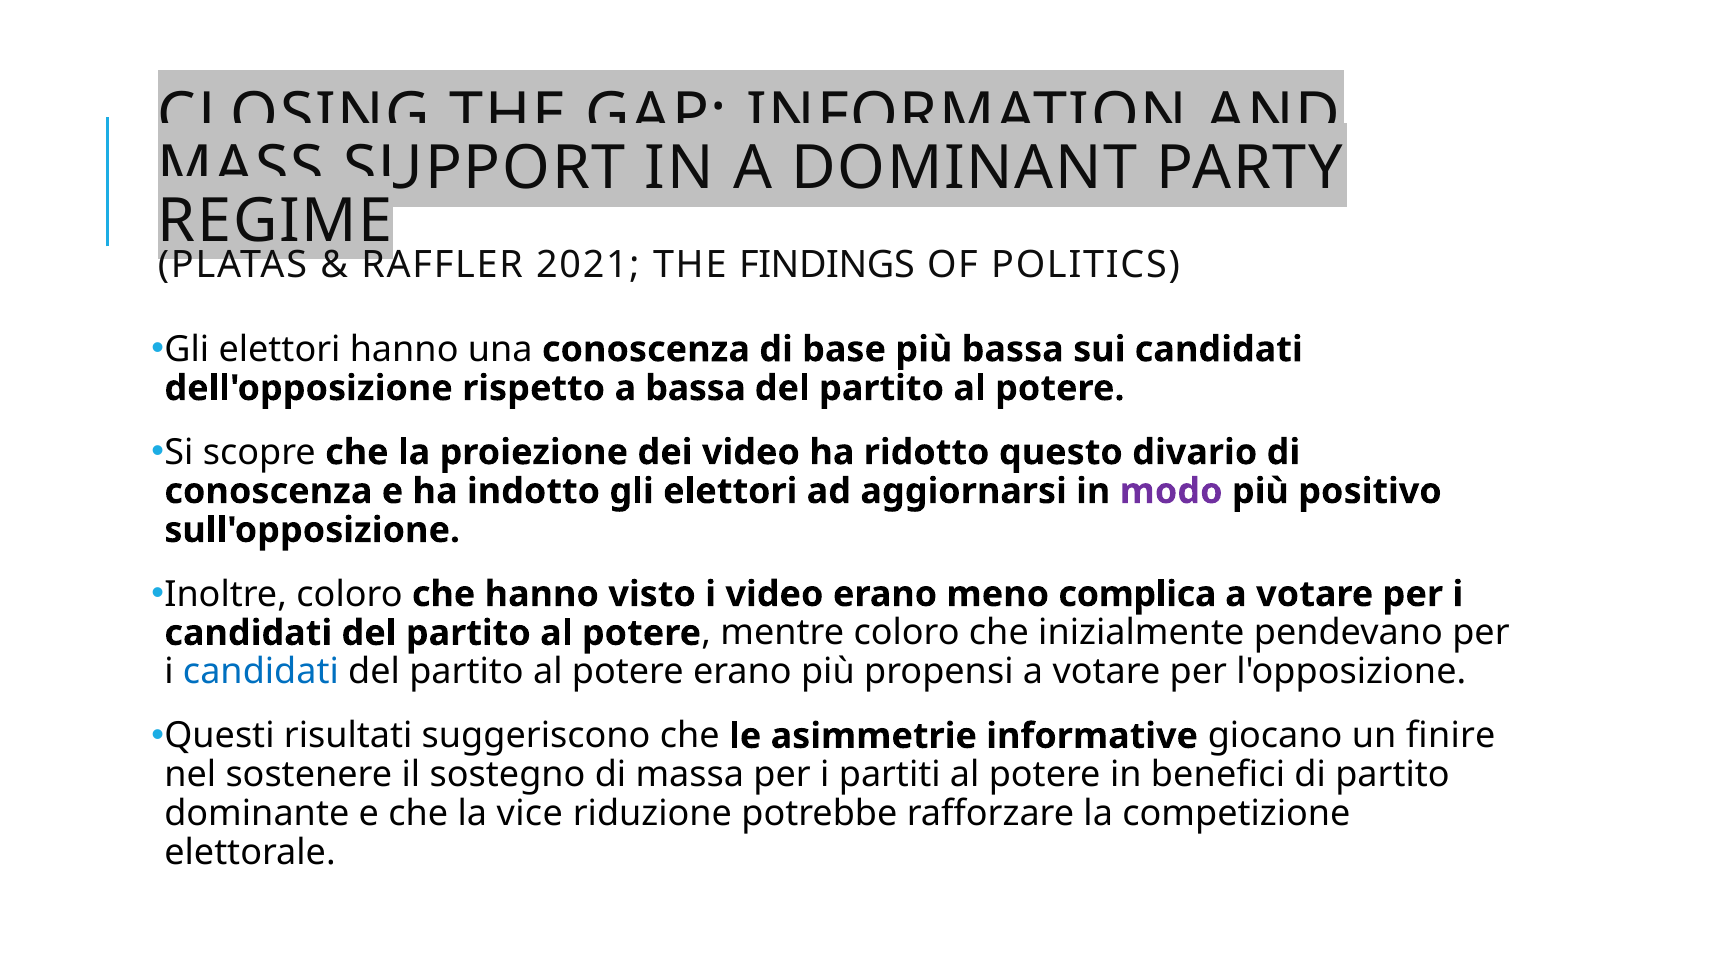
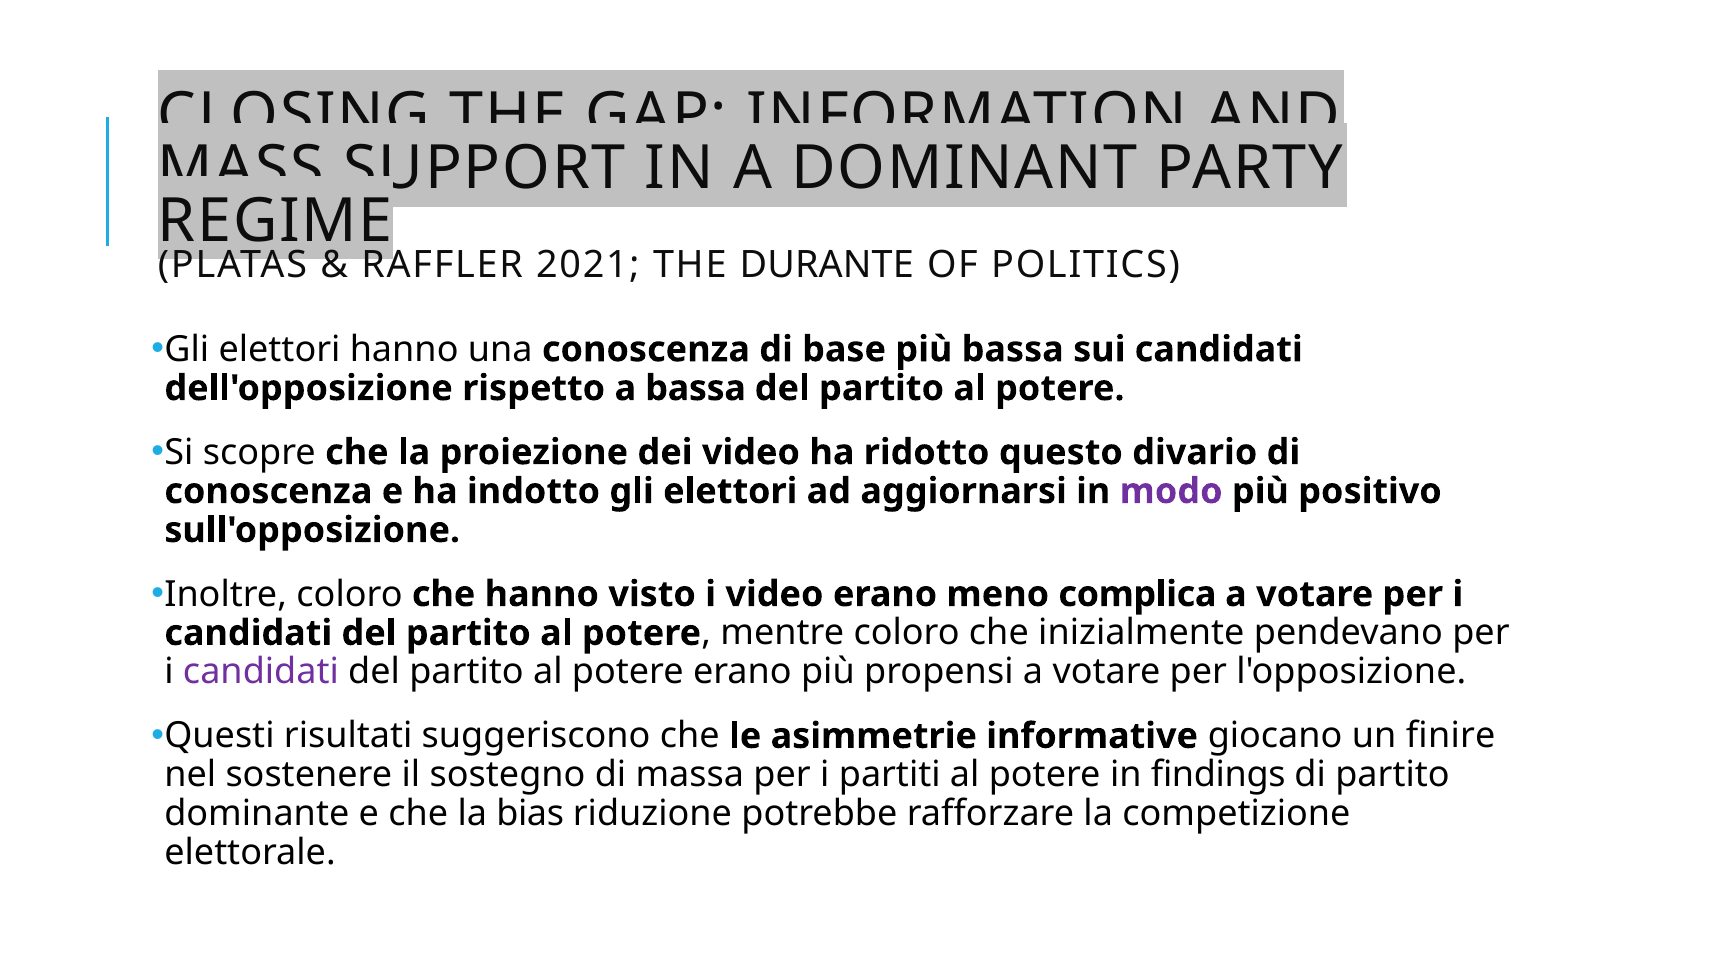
FINDINGS: FINDINGS -> DURANTE
candidati at (261, 672) colour: blue -> purple
benefici: benefici -> findings
vice: vice -> bias
